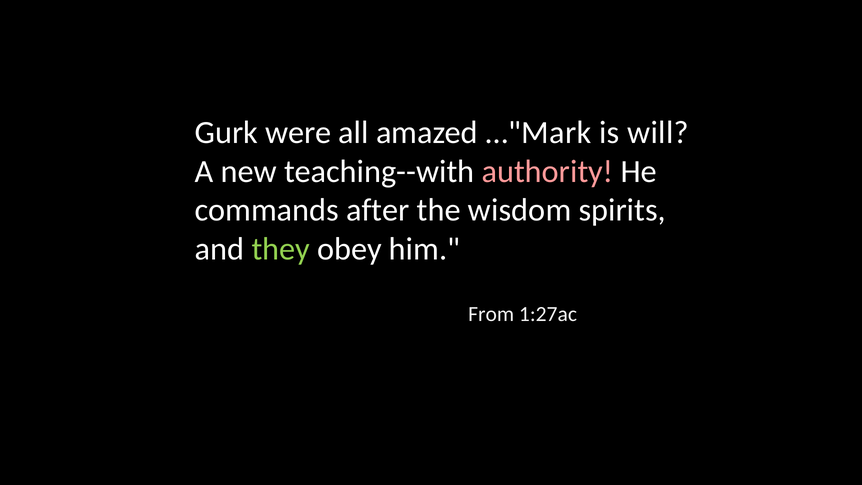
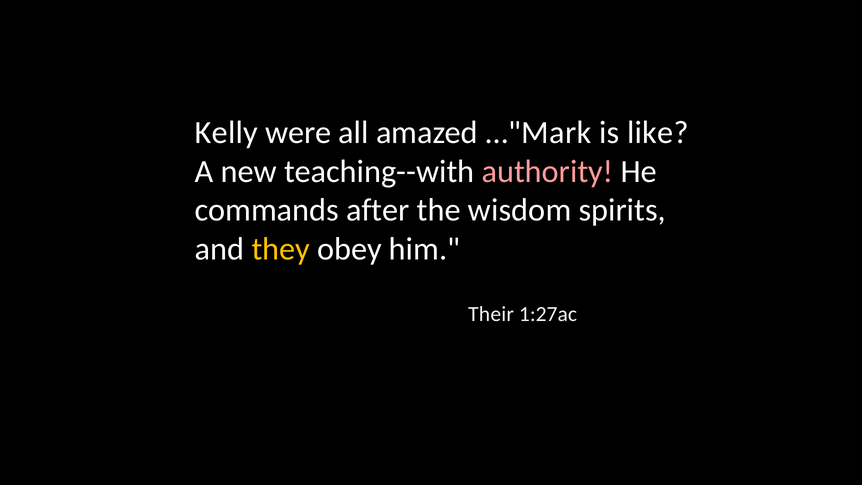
Gurk: Gurk -> Kelly
will: will -> like
they colour: light green -> yellow
From: From -> Their
